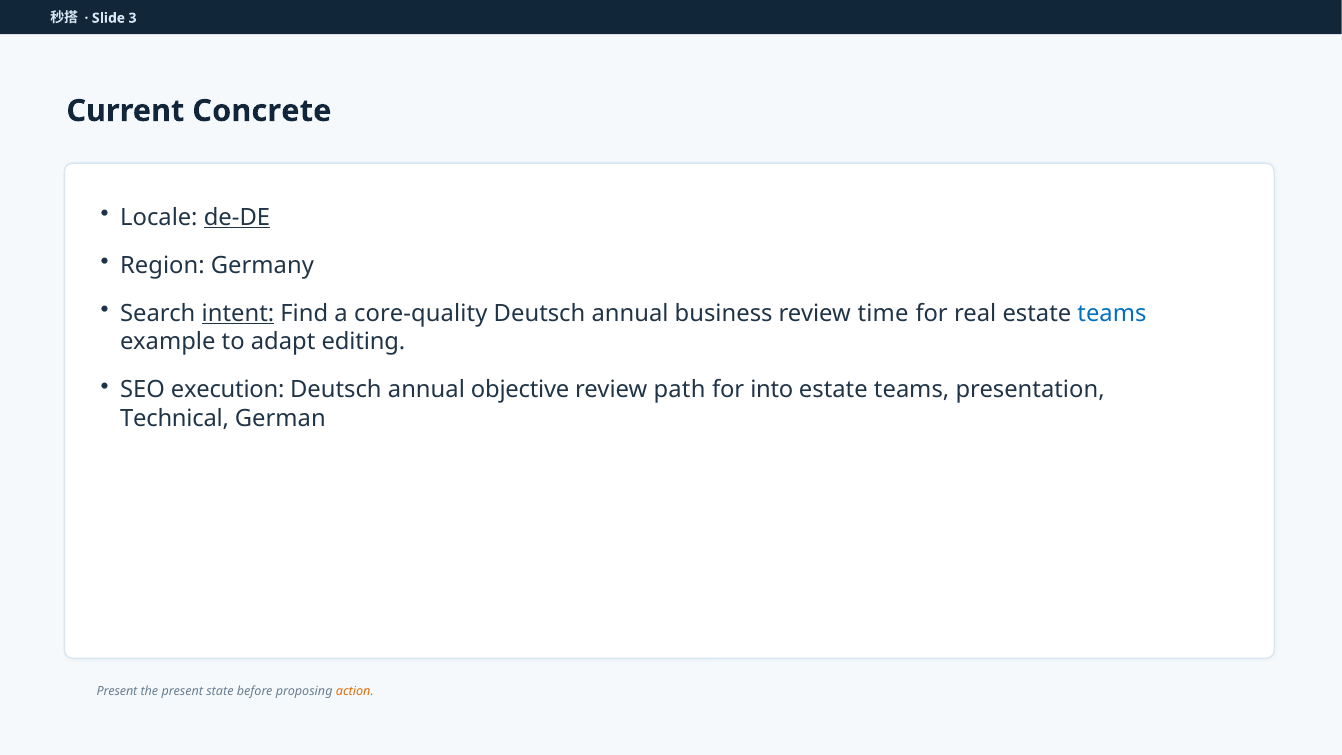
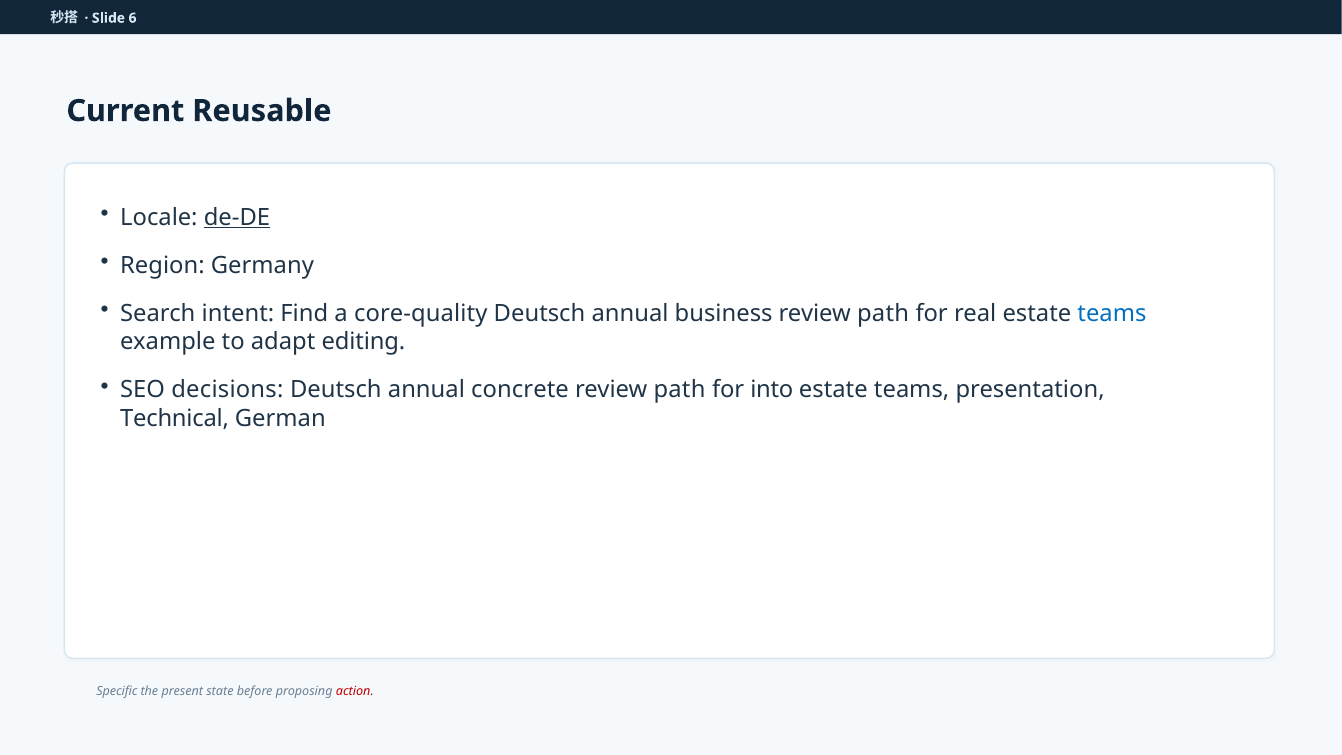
3: 3 -> 6
Concrete: Concrete -> Reusable
intent underline: present -> none
business review time: time -> path
execution: execution -> decisions
objective: objective -> concrete
Present at (117, 691): Present -> Specific
action colour: orange -> red
